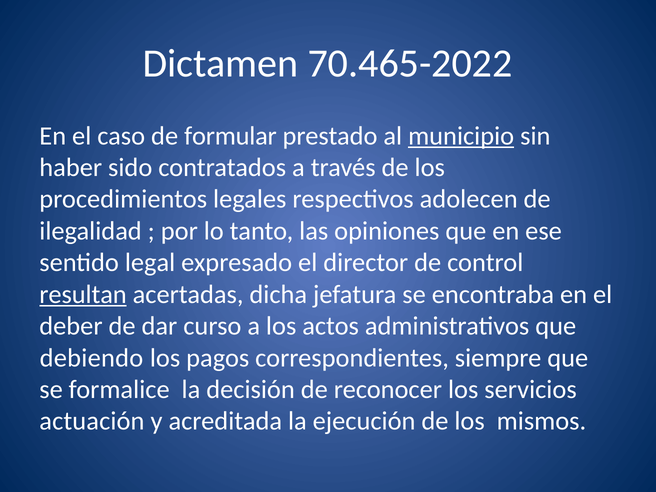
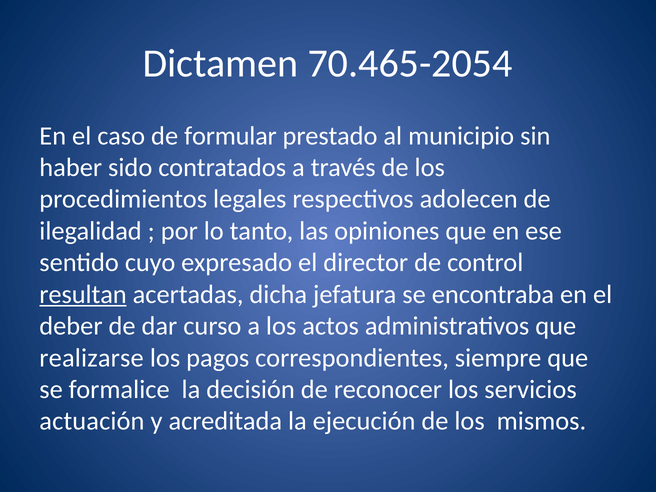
70.465-2022: 70.465-2022 -> 70.465-2054
municipio underline: present -> none
legal: legal -> cuyo
debiendo: debiendo -> realizarse
